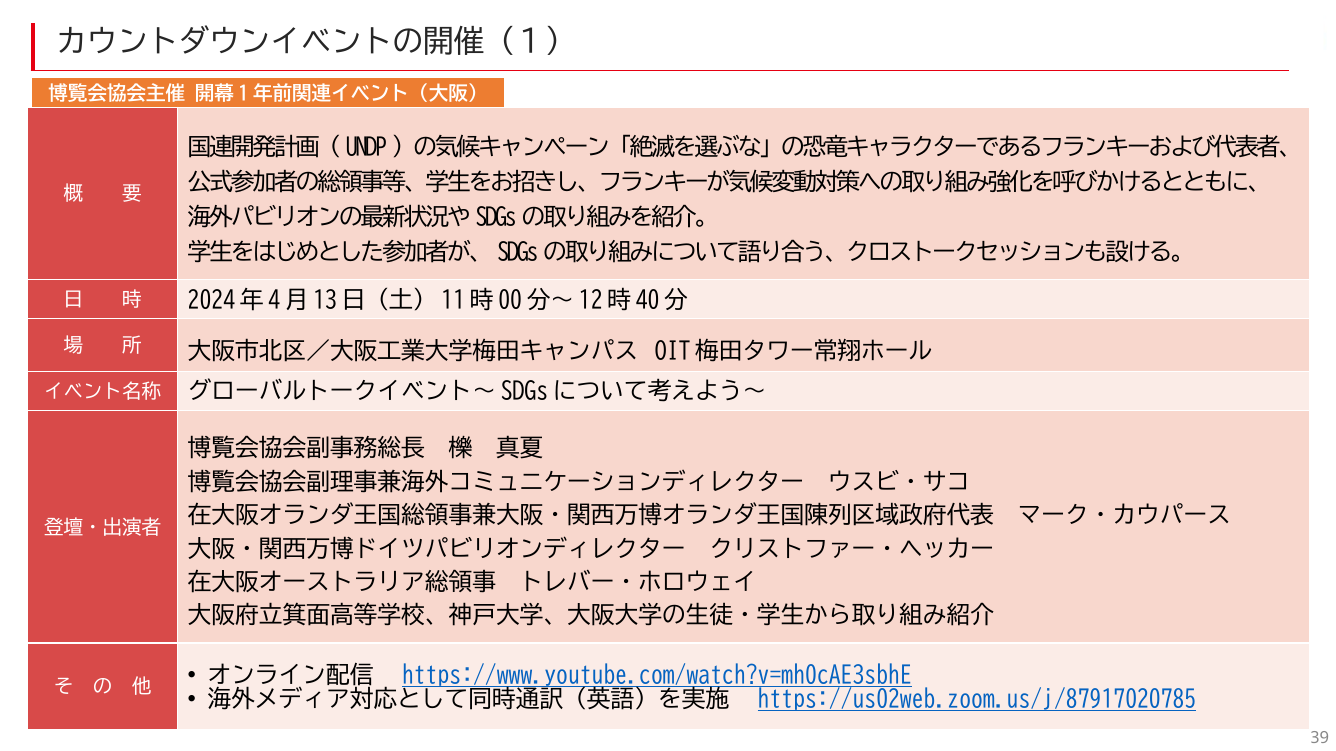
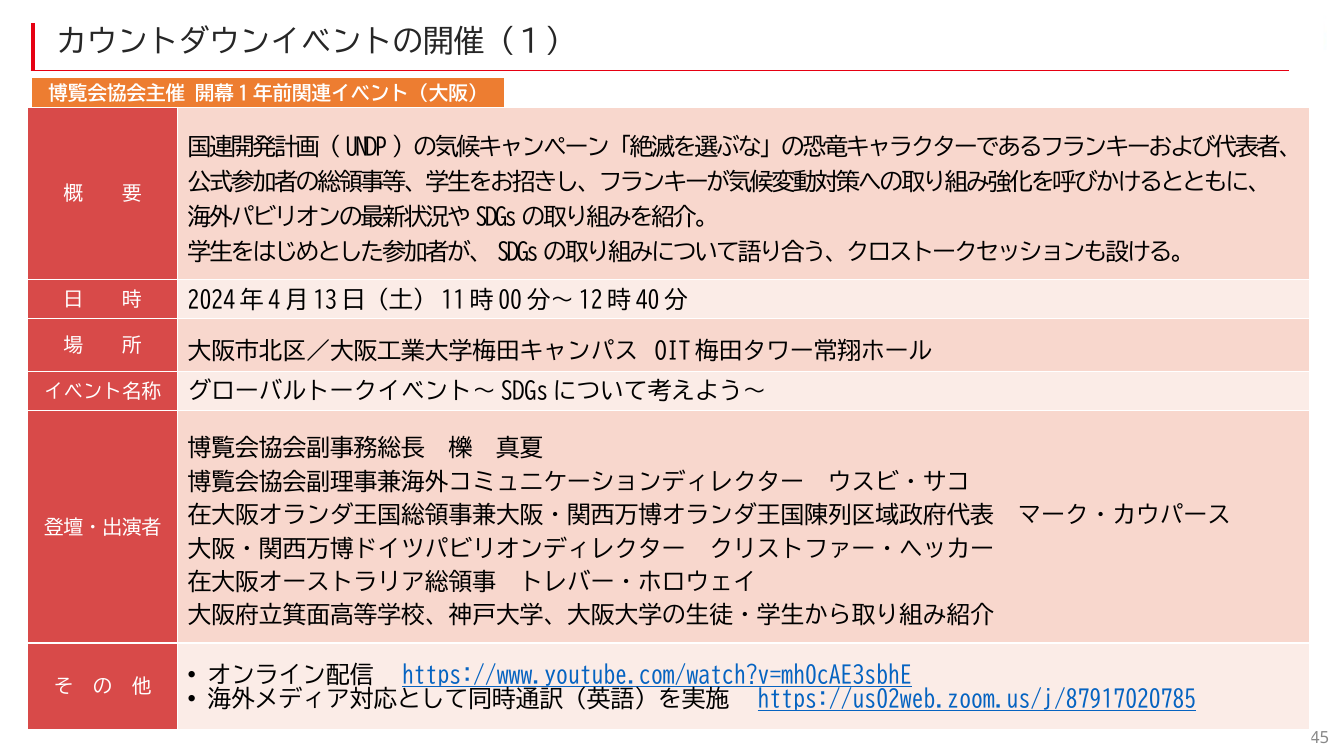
39: 39 -> 45
